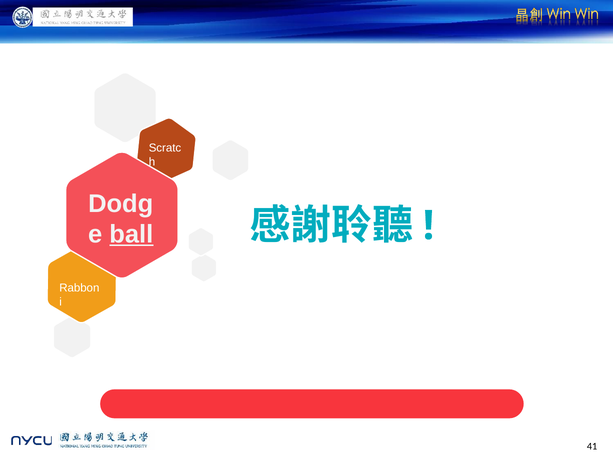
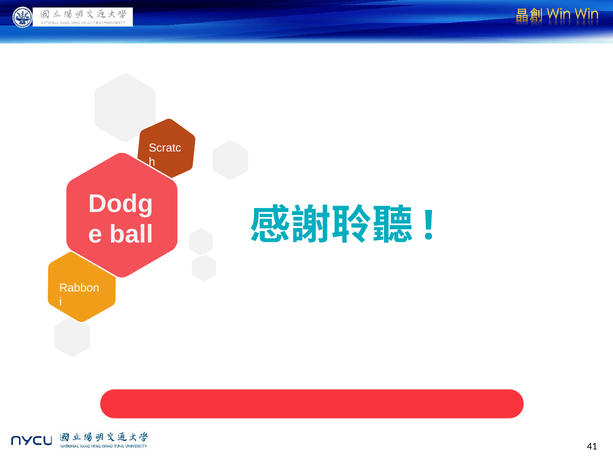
ball underline: present -> none
